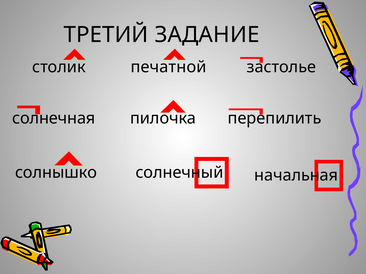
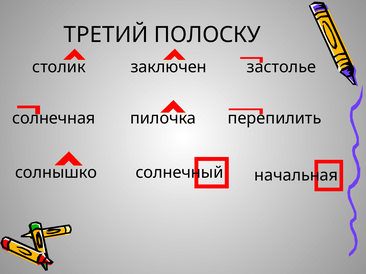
ЗАДАНИЕ: ЗАДАНИЕ -> ПОЛОСКУ
печатной: печатной -> заключен
